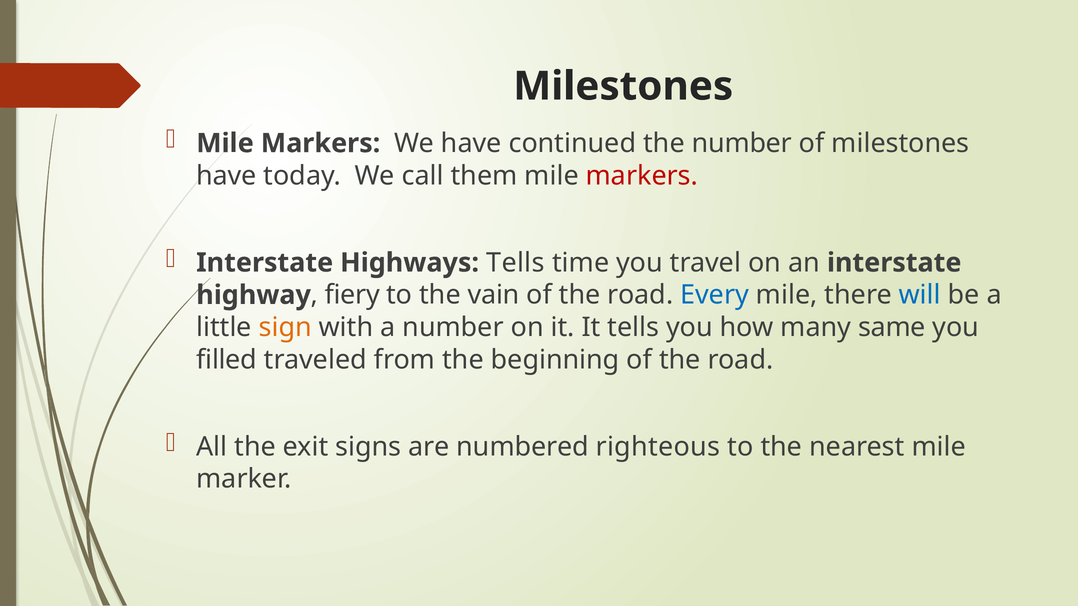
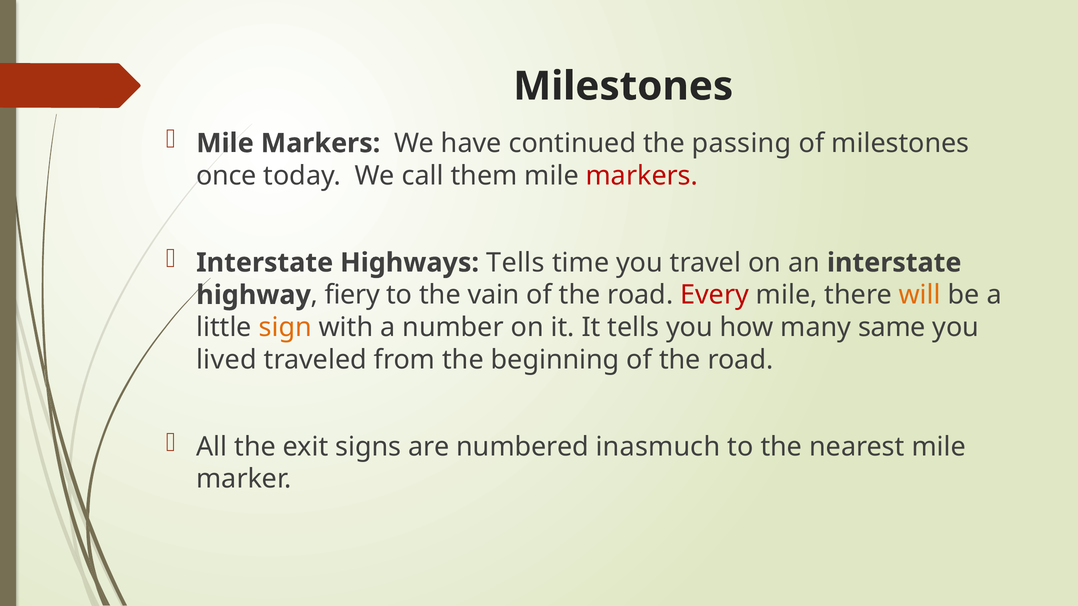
the number: number -> passing
have at (226, 176): have -> once
Every colour: blue -> red
will colour: blue -> orange
filled: filled -> lived
righteous: righteous -> inasmuch
